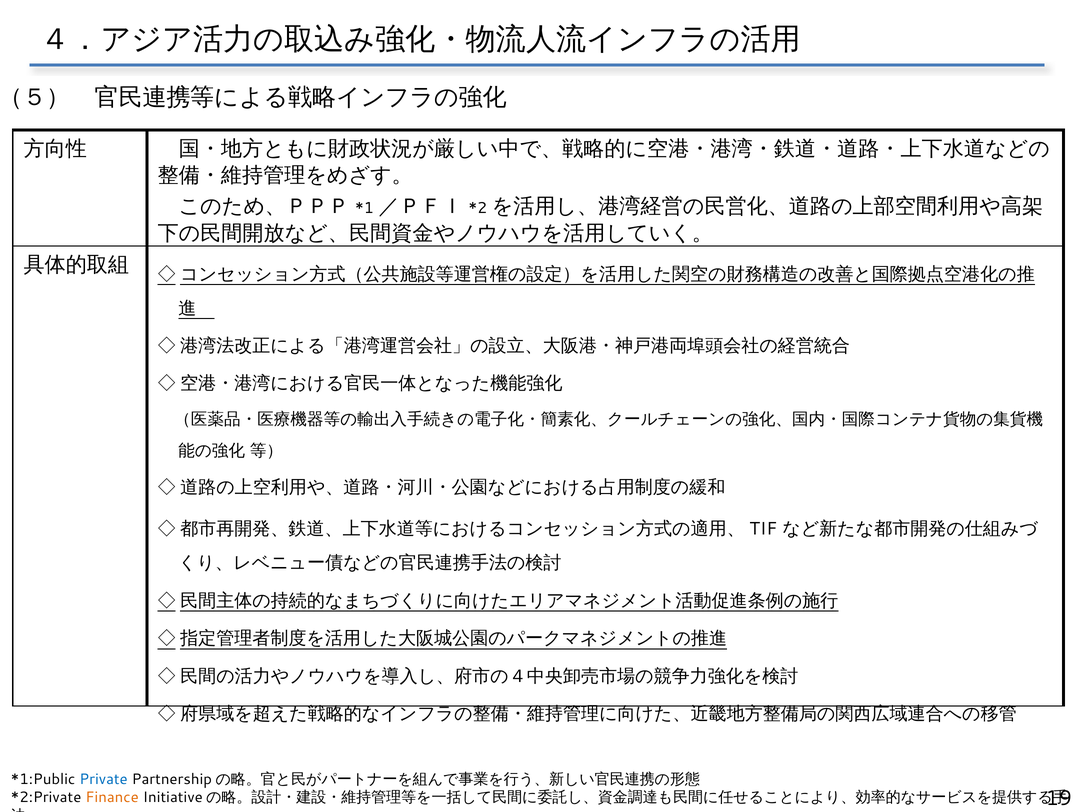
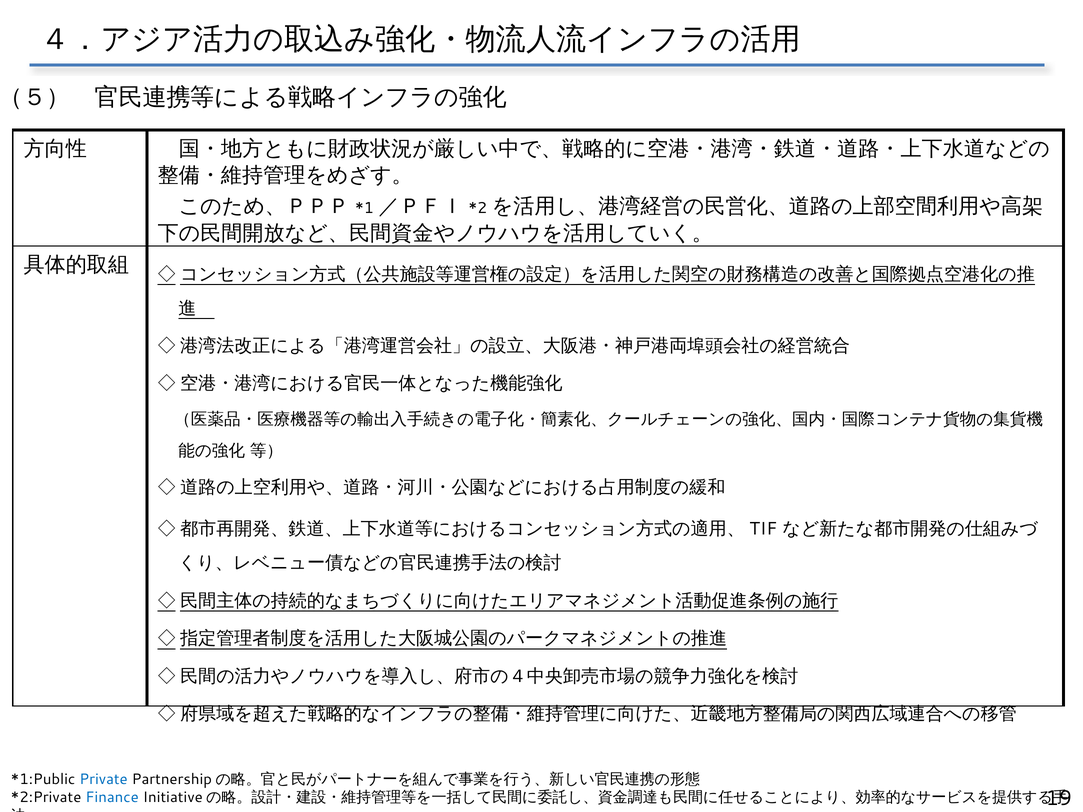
Finance colour: orange -> blue
